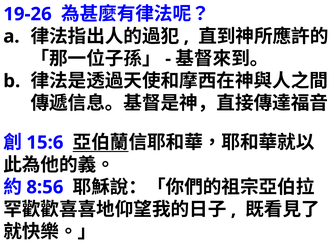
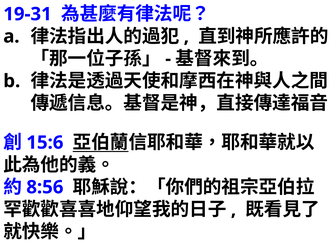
19-26: 19-26 -> 19-31
